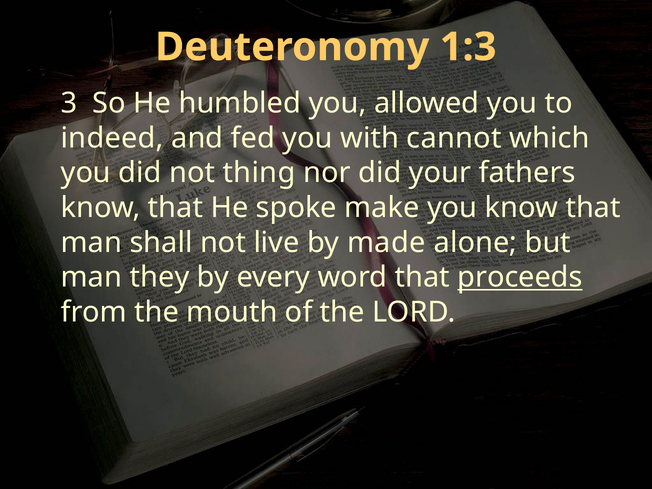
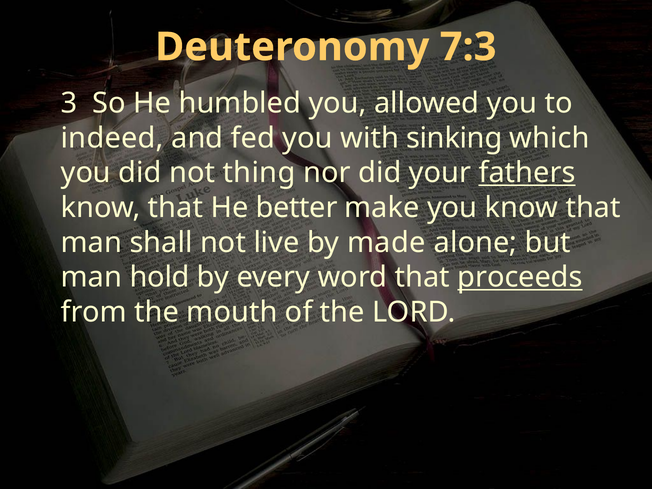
1:3: 1:3 -> 7:3
cannot: cannot -> sinking
fathers underline: none -> present
spoke: spoke -> better
they: they -> hold
